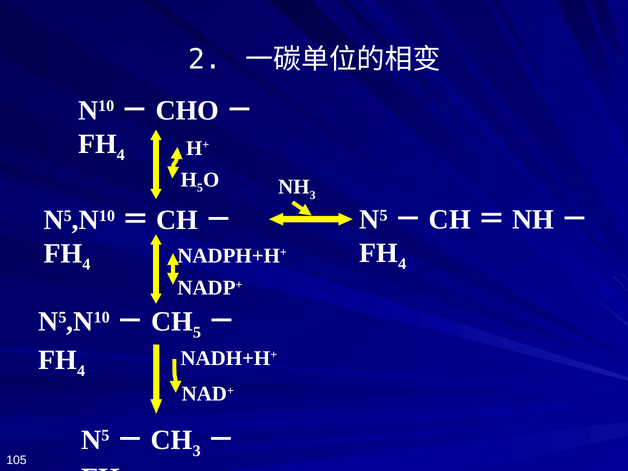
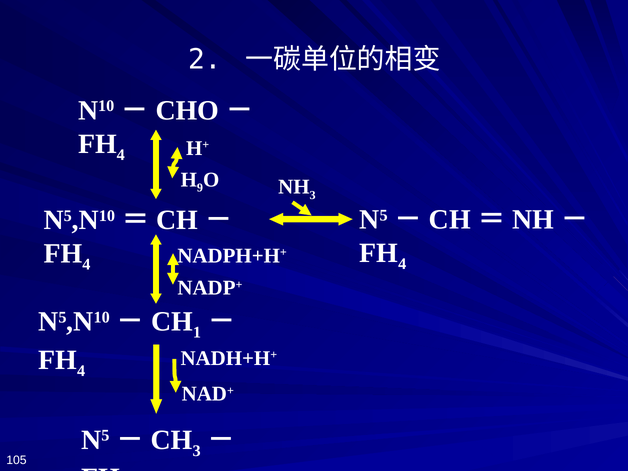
5 at (200, 188): 5 -> 9
5 at (197, 333): 5 -> 1
